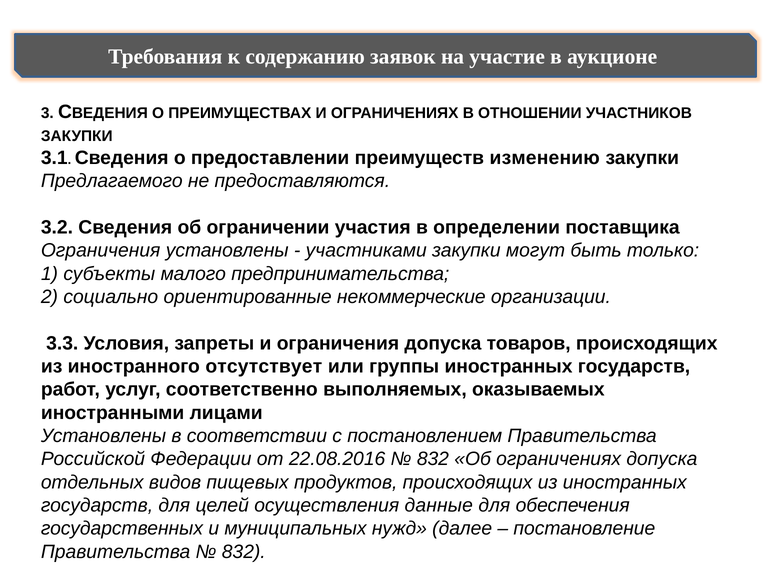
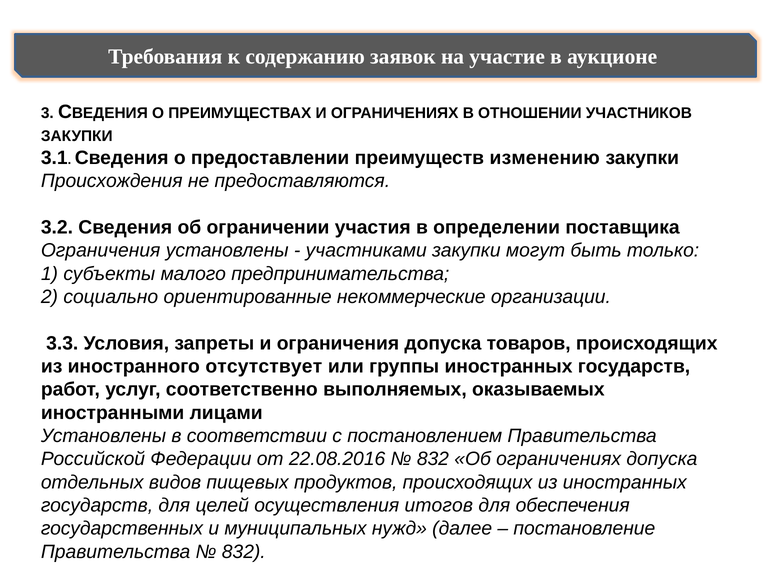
Предлагаемого: Предлагаемого -> Происхождения
данные: данные -> итогов
